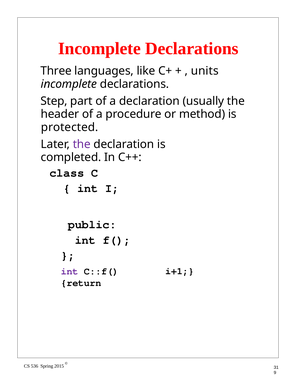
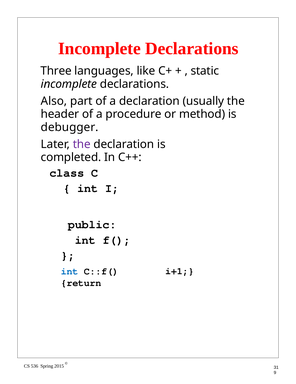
units: units -> static
Step: Step -> Also
protected: protected -> debugger
int at (70, 271) colour: purple -> blue
